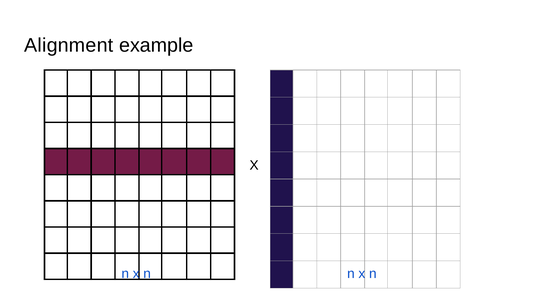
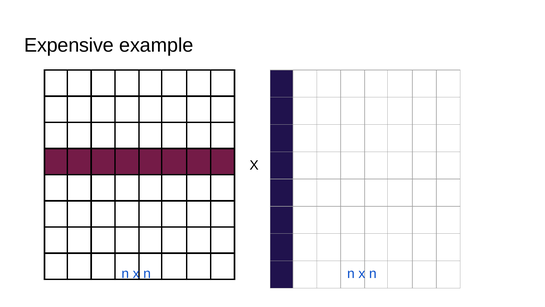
Alignment: Alignment -> Expensive
